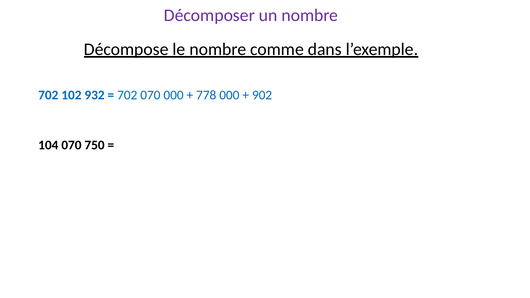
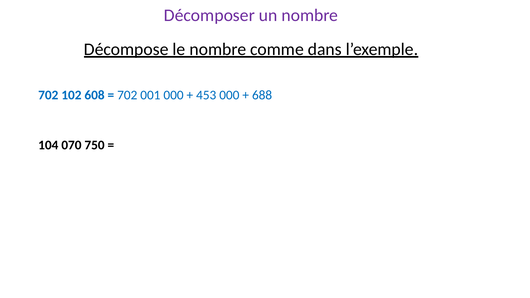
932: 932 -> 608
702 070: 070 -> 001
778: 778 -> 453
902: 902 -> 688
